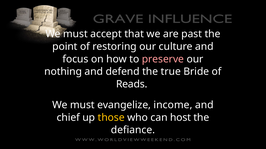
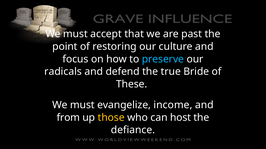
preserve colour: pink -> light blue
nothing: nothing -> radicals
Reads: Reads -> These
chief: chief -> from
